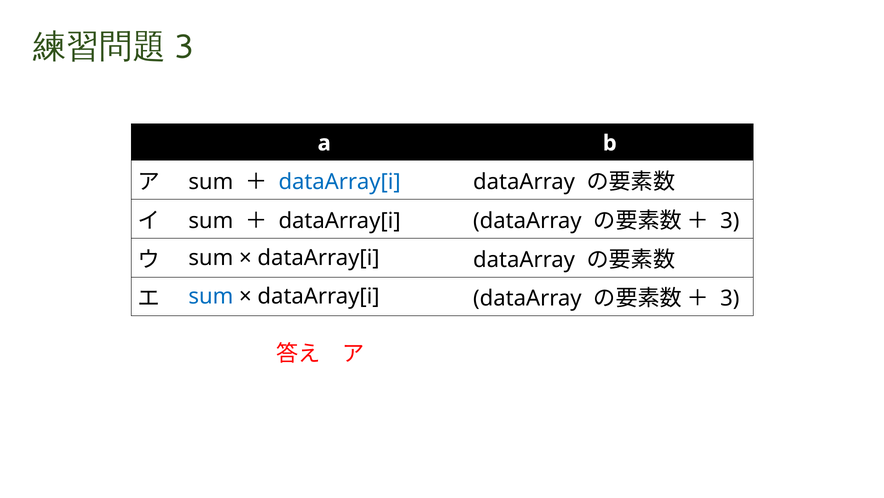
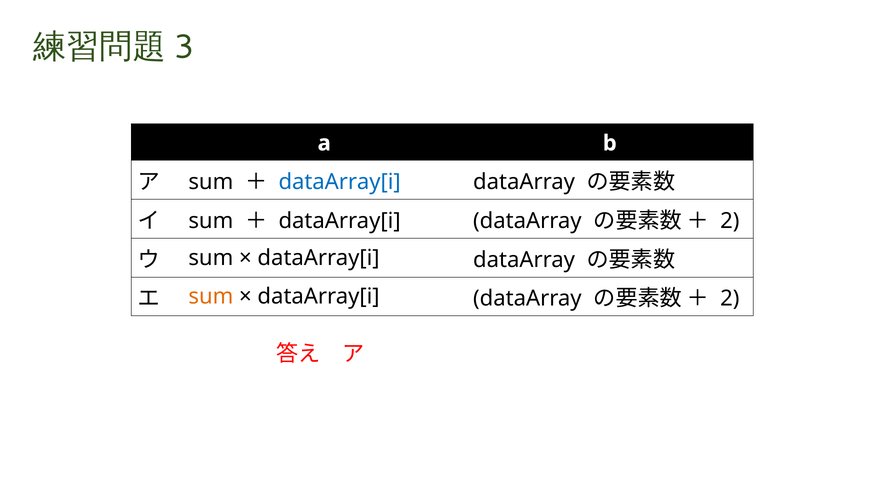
3 at (730, 221): 3 -> 2
sum at (211, 296) colour: blue -> orange
3 at (730, 298): 3 -> 2
